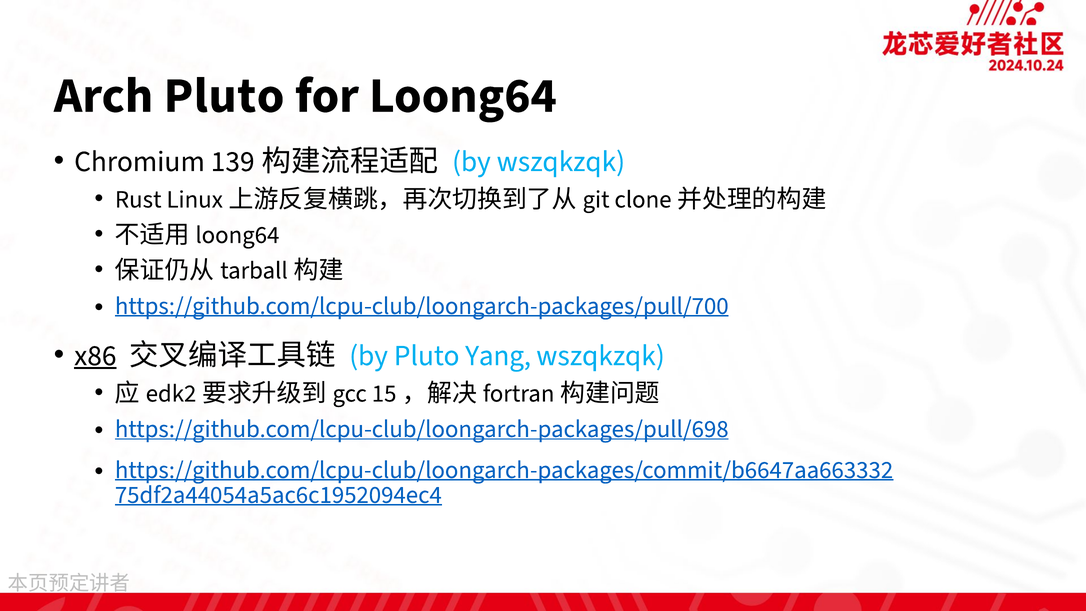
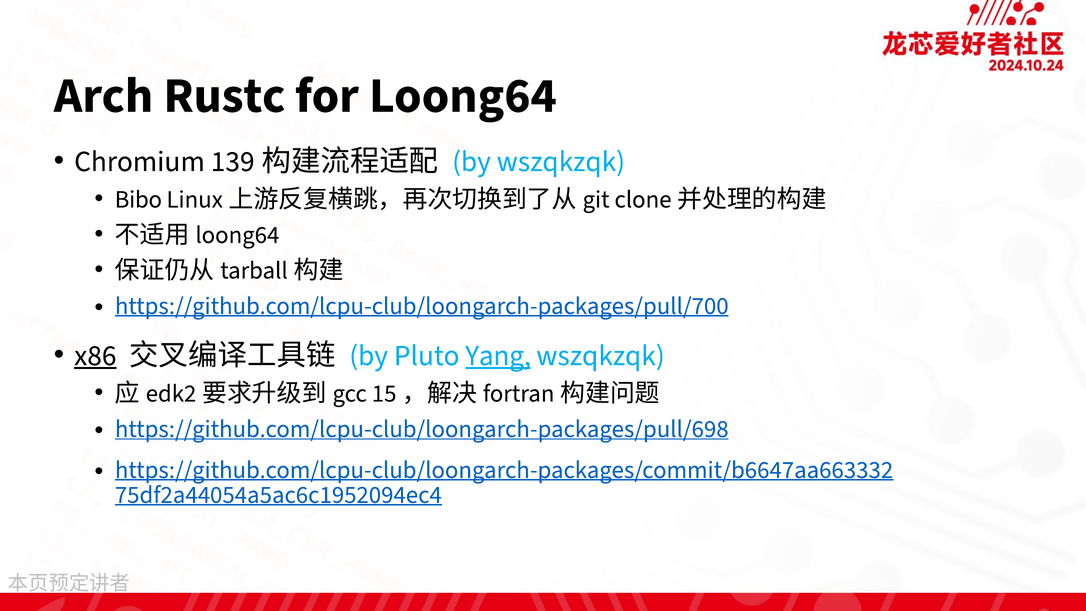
Arch Pluto: Pluto -> Rustc
Rust: Rust -> Bibo
Yang underline: none -> present
